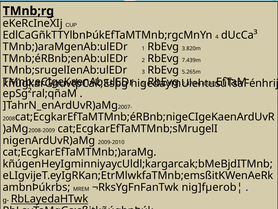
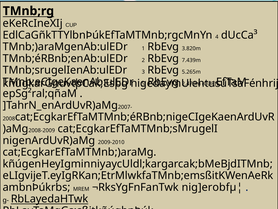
nig]fµerob¦: nig]fµerob¦ -> nig]erobfµ¦
